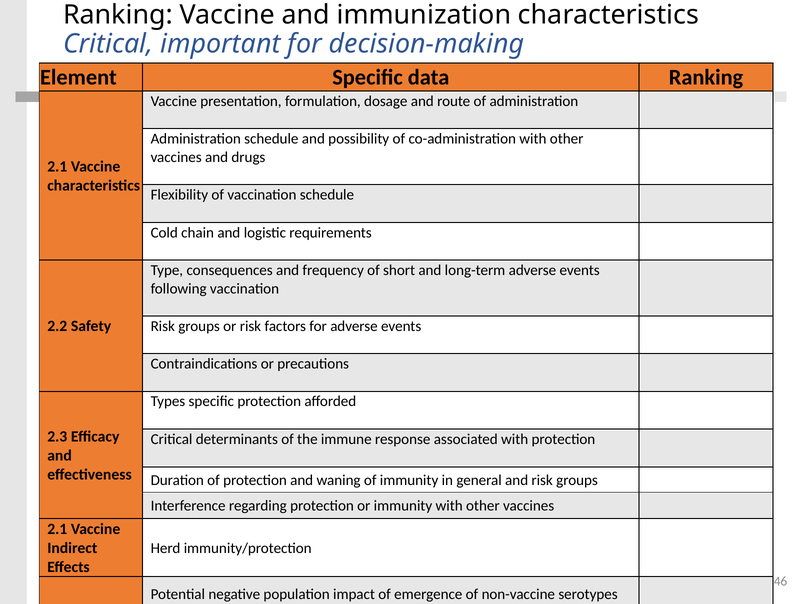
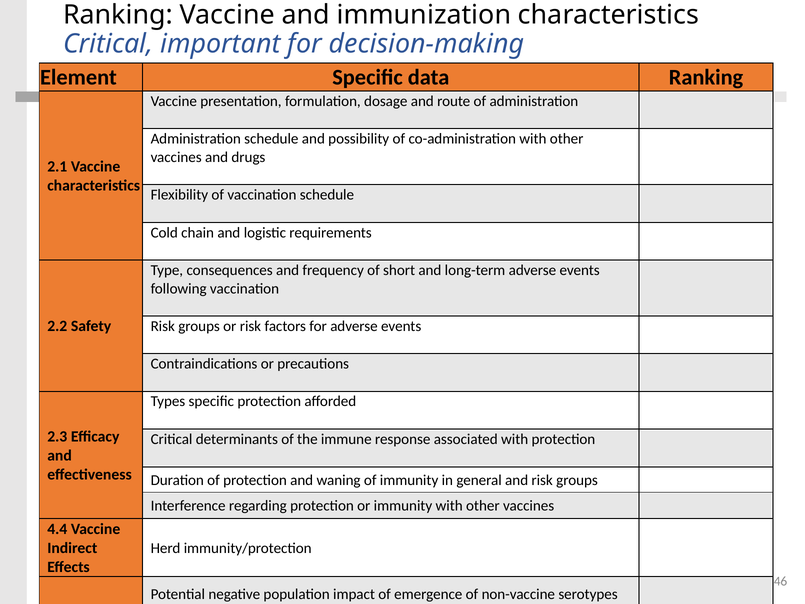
2.1 at (57, 529): 2.1 -> 4.4
